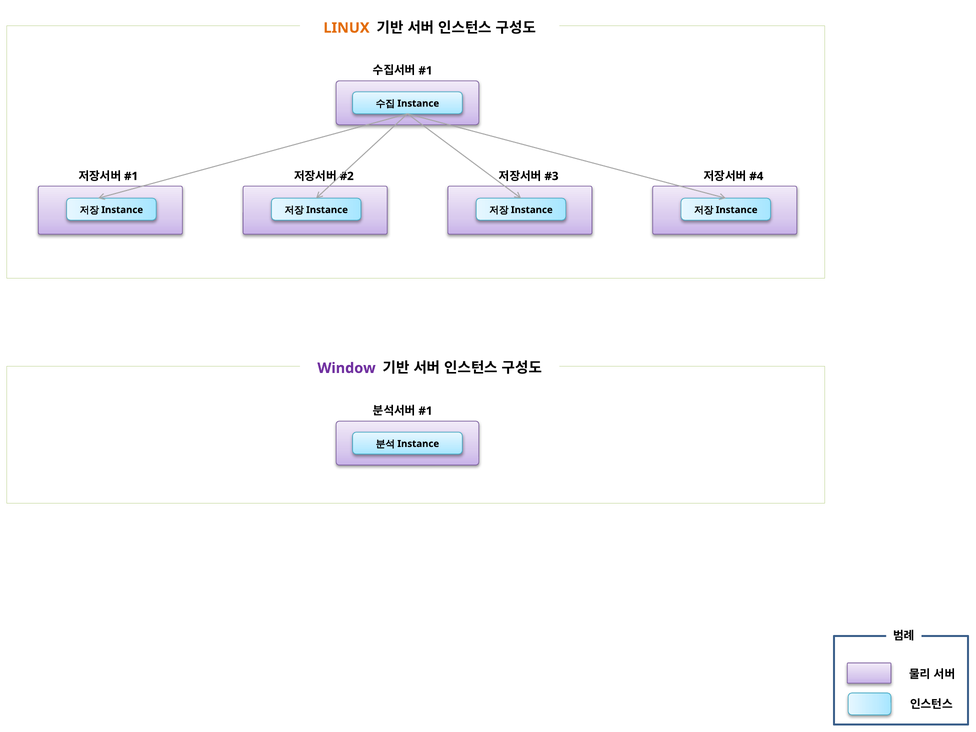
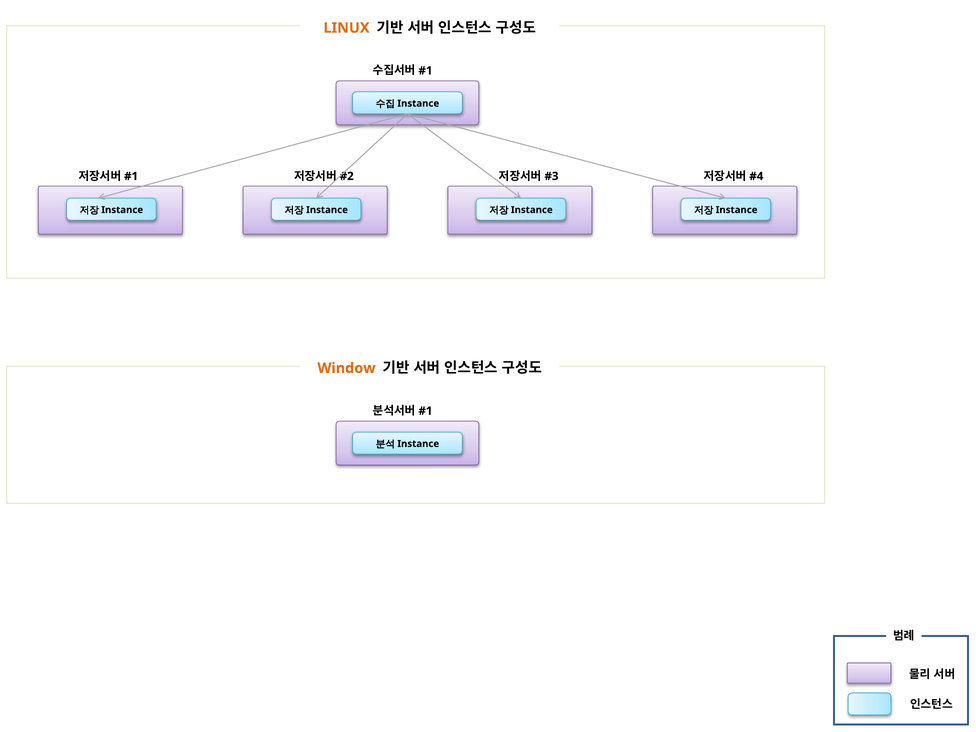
Window colour: purple -> orange
